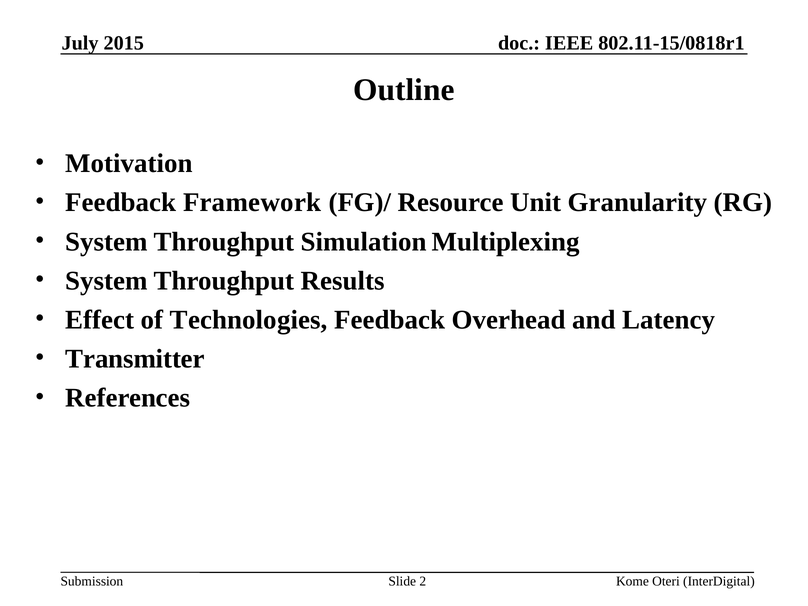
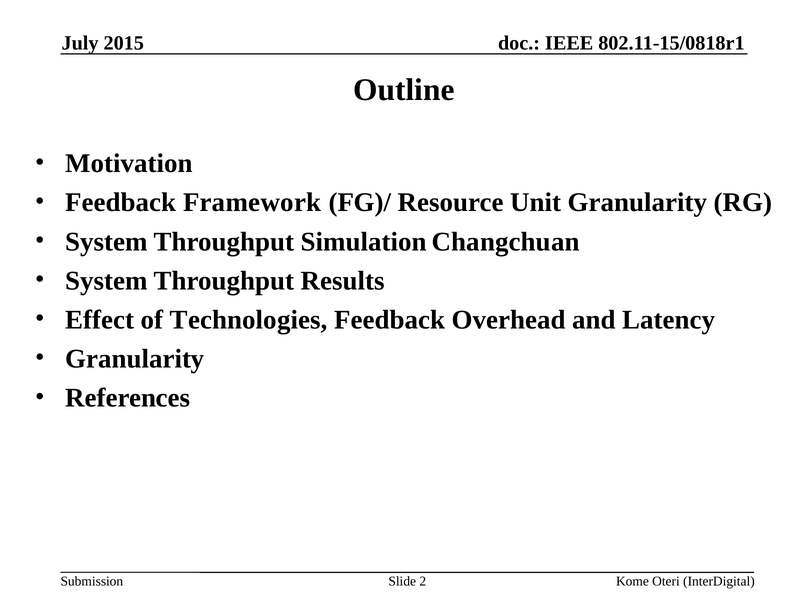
Multiplexing: Multiplexing -> Changchuan
Transmitter at (135, 359): Transmitter -> Granularity
